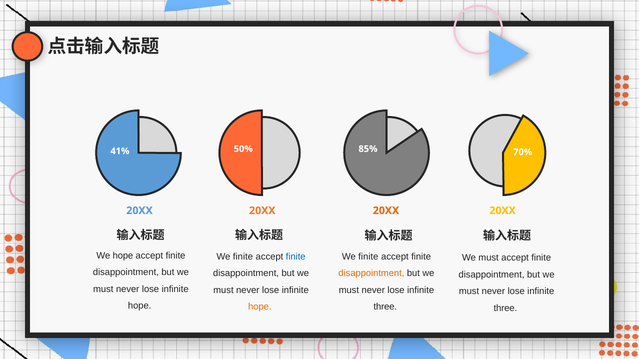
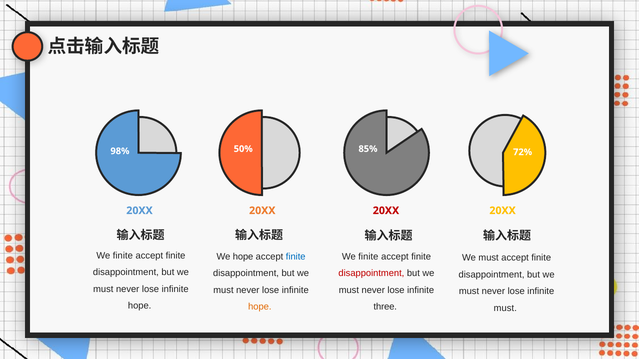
41%: 41% -> 98%
70%: 70% -> 72%
20XX at (386, 211) colour: orange -> red
hope at (123, 256): hope -> finite
finite at (243, 257): finite -> hope
disappointment at (371, 274) colour: orange -> red
three at (505, 308): three -> must
